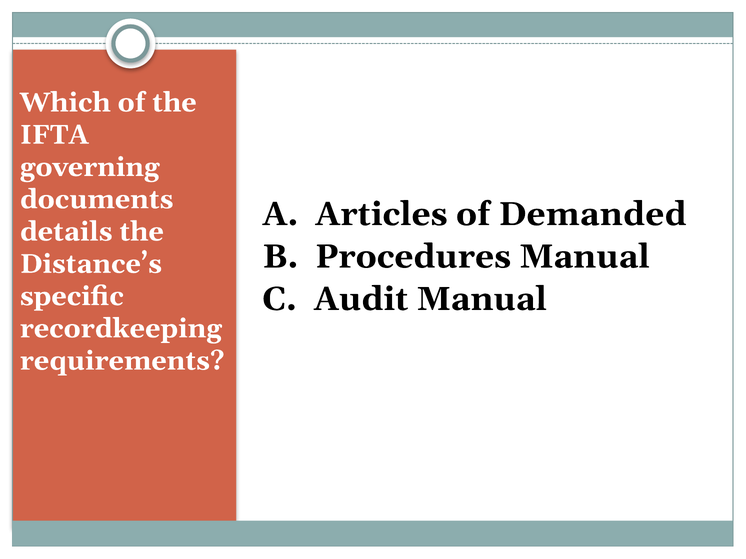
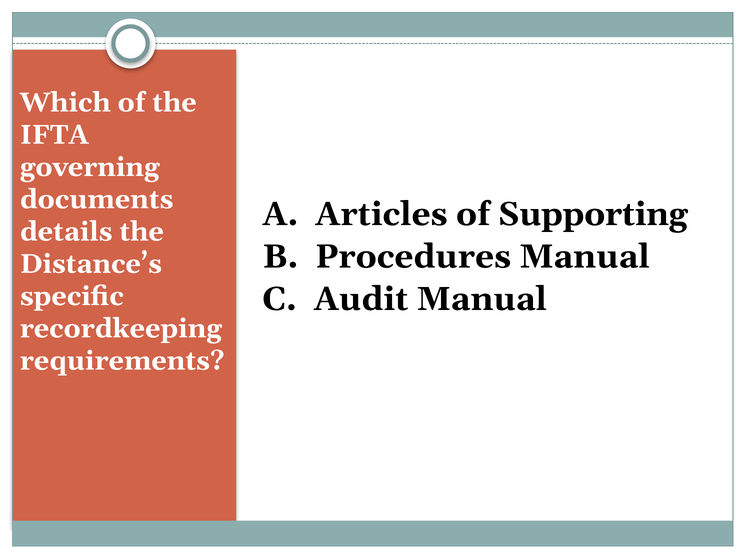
Demanded: Demanded -> Supporting
